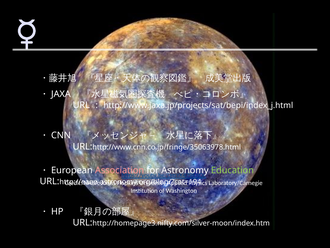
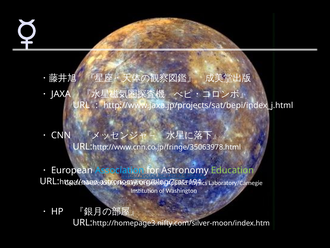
Association colour: pink -> light blue
